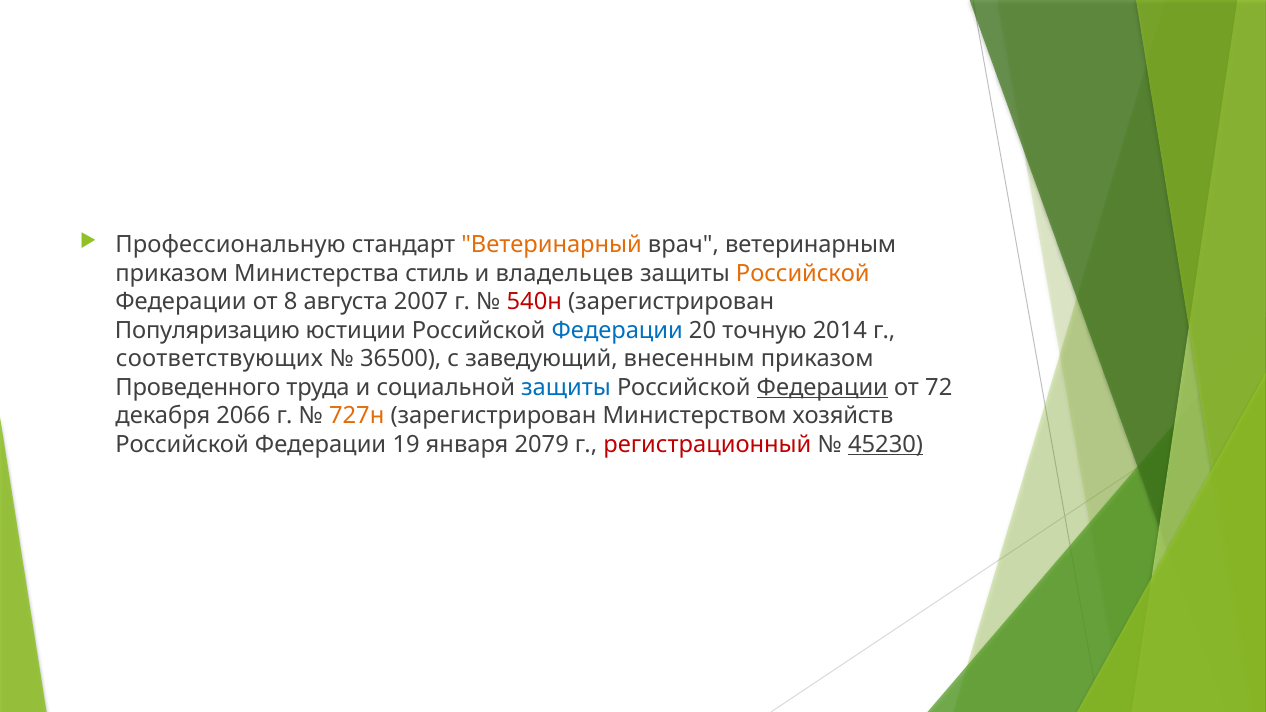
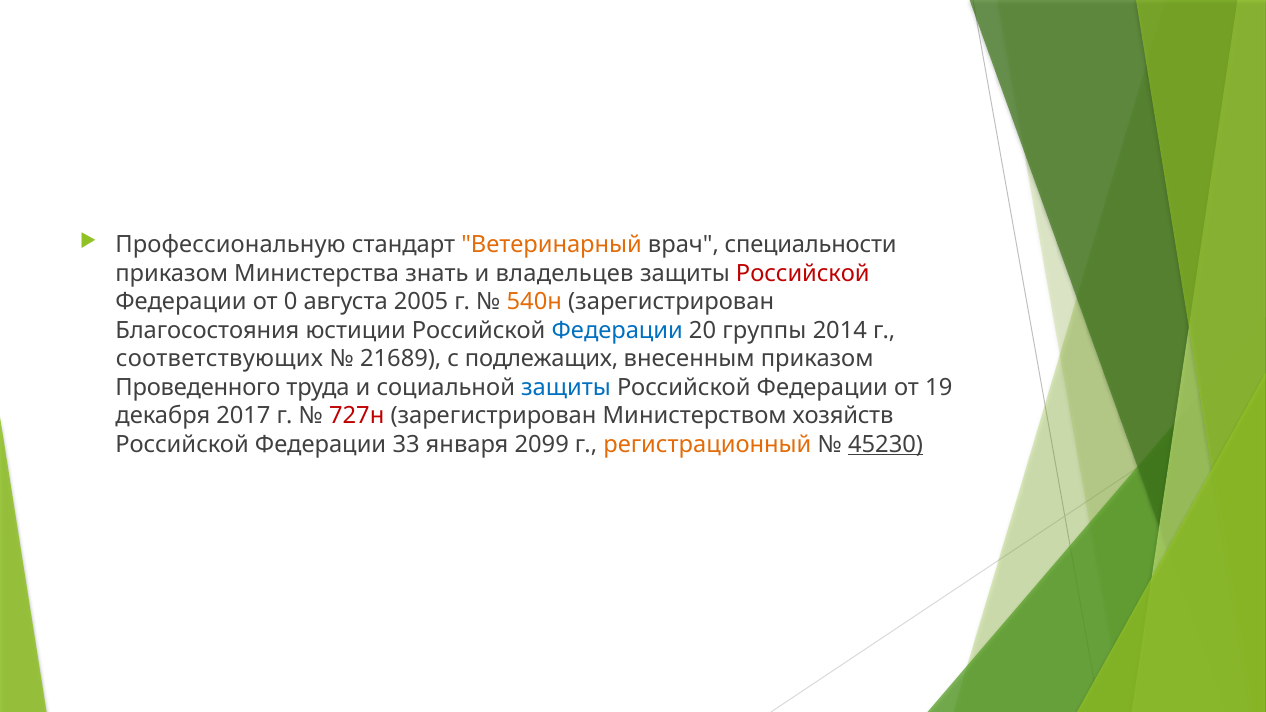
ветеринарным: ветеринарным -> специальности
стиль: стиль -> знать
Российской at (803, 273) colour: orange -> red
8: 8 -> 0
2007: 2007 -> 2005
540н colour: red -> orange
Популяризацию: Популяризацию -> Благосостояния
точную: точную -> группы
36500: 36500 -> 21689
заведующий: заведующий -> подлежащих
Федерации at (822, 387) underline: present -> none
72: 72 -> 19
2066: 2066 -> 2017
727н colour: orange -> red
19: 19 -> 33
2079: 2079 -> 2099
регистрационный colour: red -> orange
